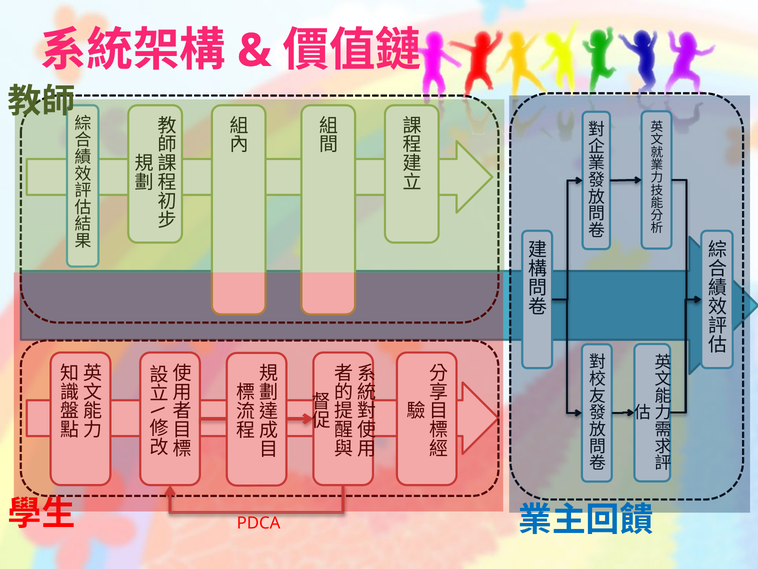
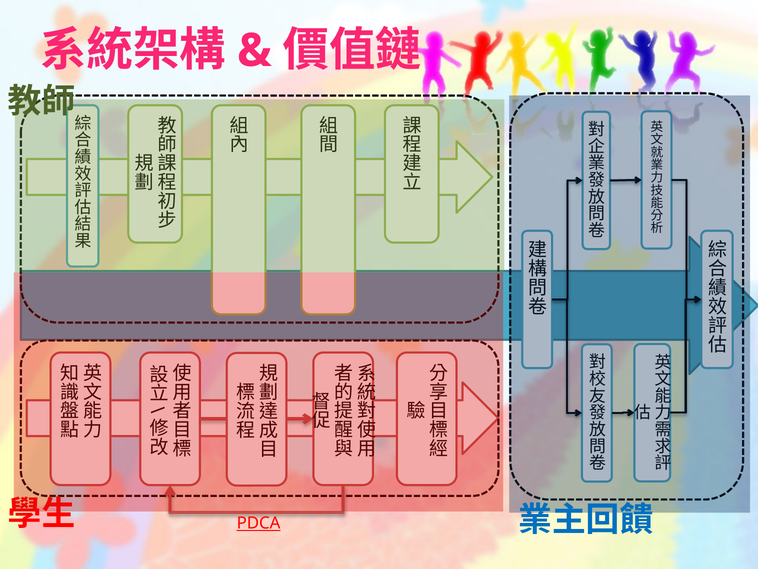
PDCA underline: none -> present
